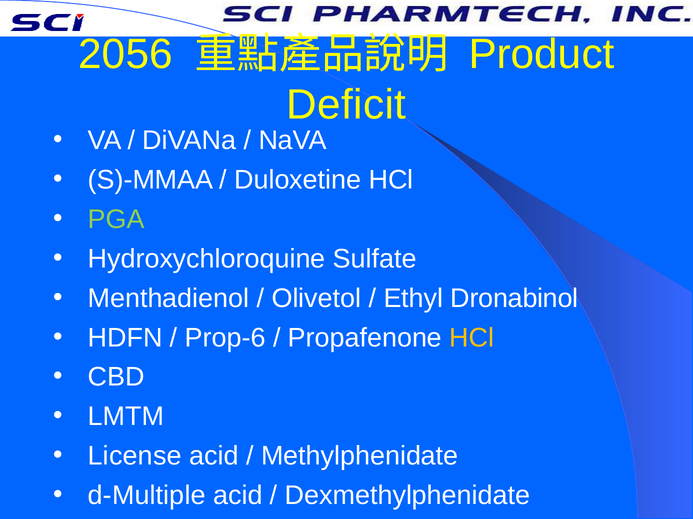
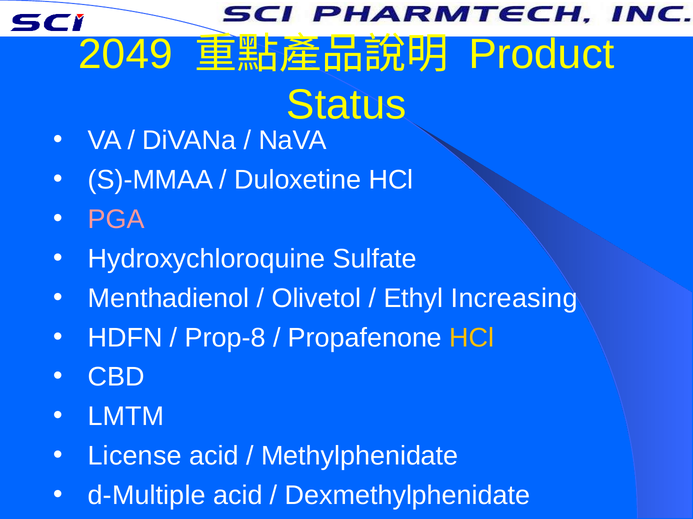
2056: 2056 -> 2049
Deficit: Deficit -> Status
PGA colour: light green -> pink
Dronabinol: Dronabinol -> Increasing
Prop-6: Prop-6 -> Prop-8
